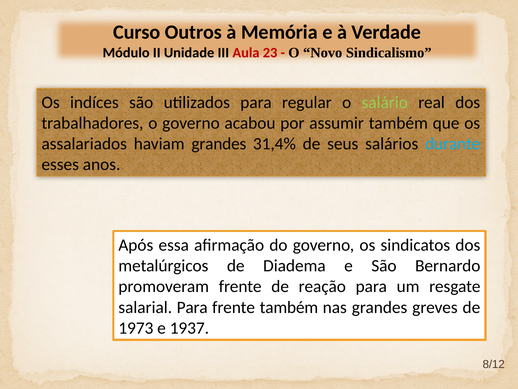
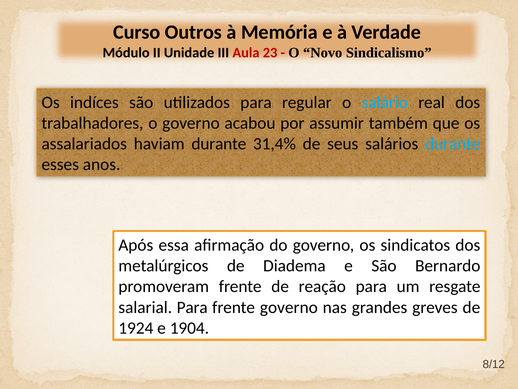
salário colour: light green -> light blue
haviam grandes: grandes -> durante
frente também: também -> governo
1973: 1973 -> 1924
1937: 1937 -> 1904
